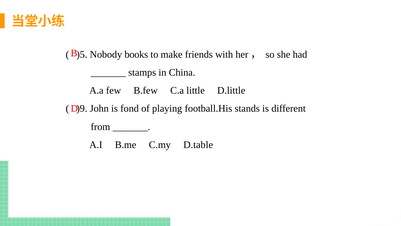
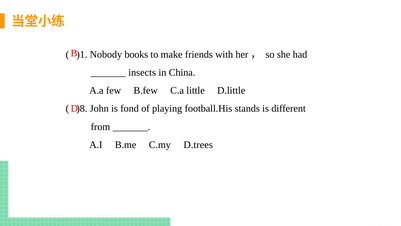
)5: )5 -> )1
stamps: stamps -> insects
)9: )9 -> )8
D.table: D.table -> D.trees
